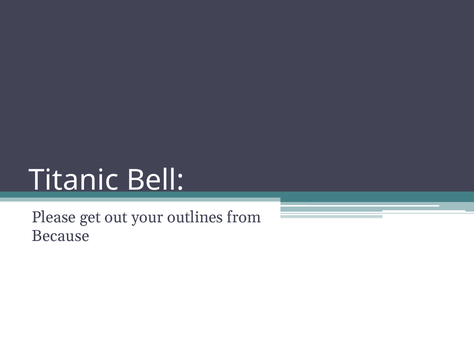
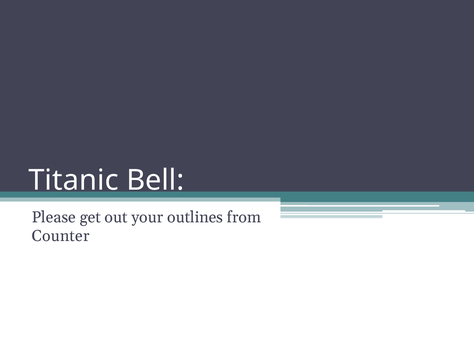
Because: Because -> Counter
